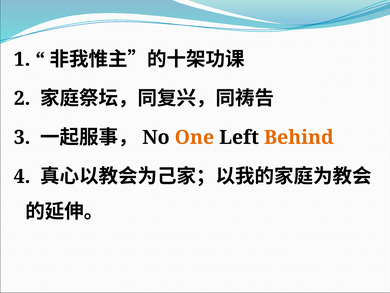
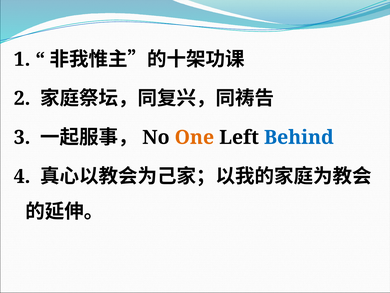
Behind colour: orange -> blue
